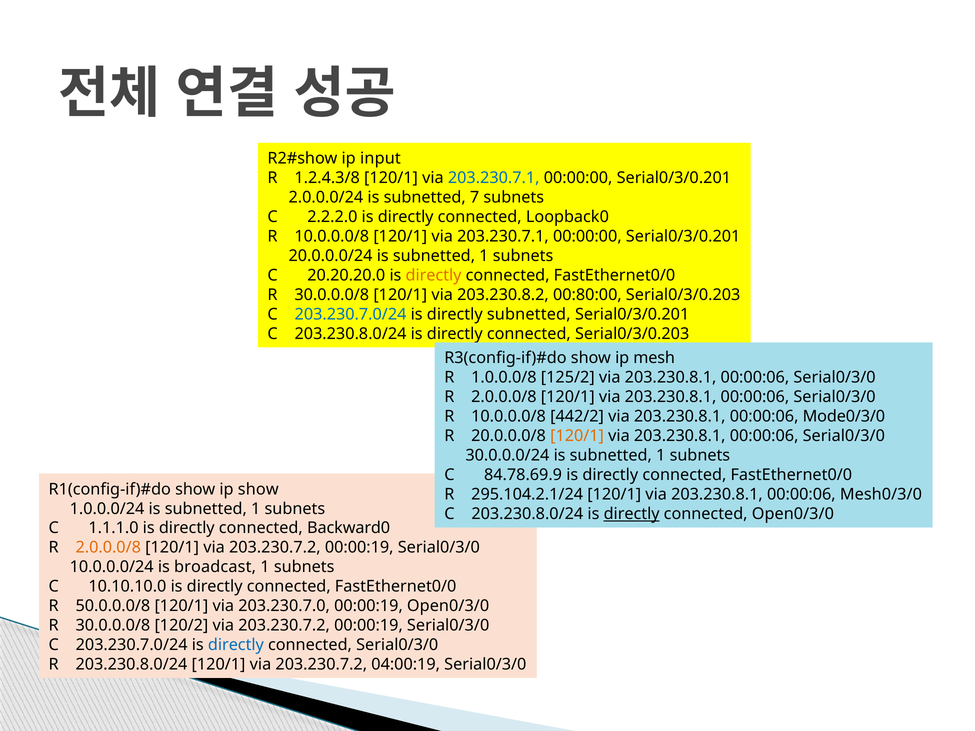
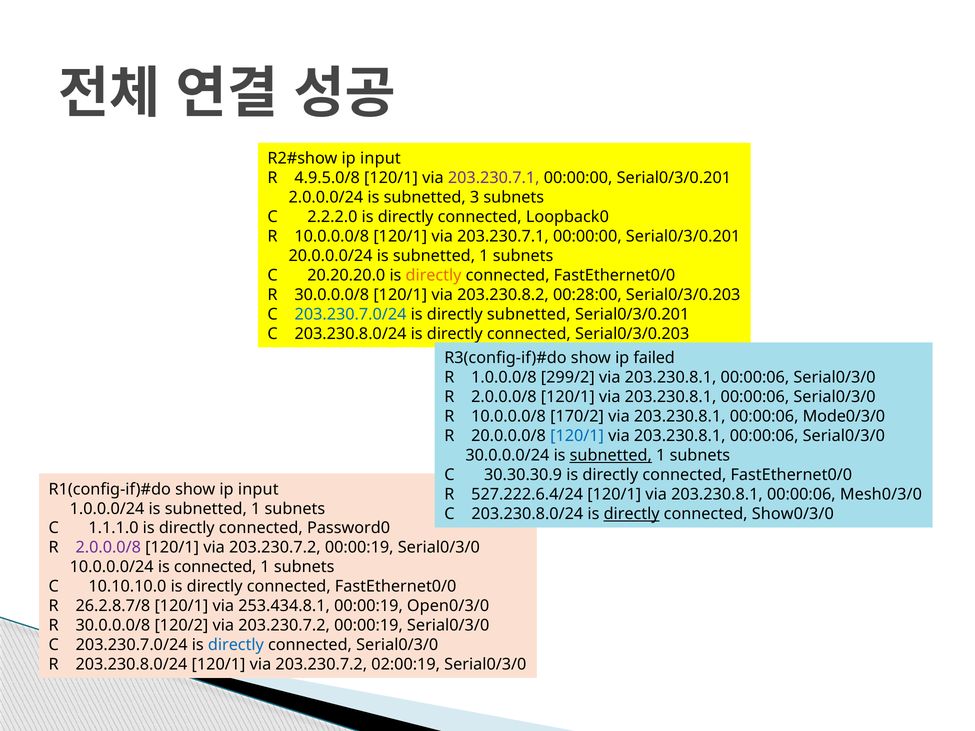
1.2.4.3/8: 1.2.4.3/8 -> 4.9.5.0/8
203.230.7.1 at (494, 178) colour: blue -> purple
7: 7 -> 3
00:80:00: 00:80:00 -> 00:28:00
mesh: mesh -> failed
125/2: 125/2 -> 299/2
442/2: 442/2 -> 170/2
120/1 at (577, 436) colour: orange -> blue
subnetted at (611, 456) underline: none -> present
84.78.69.9: 84.78.69.9 -> 30.30.30.9
show ip show: show -> input
295.104.2.1/24: 295.104.2.1/24 -> 527.222.6.4/24
connected Open0/3/0: Open0/3/0 -> Show0/3/0
Backward0: Backward0 -> Password0
2.0.0.0/8 at (108, 548) colour: orange -> purple
is broadcast: broadcast -> connected
50.0.0.0/8: 50.0.0.0/8 -> 26.2.8.7/8
203.230.7.0: 203.230.7.0 -> 253.434.8.1
04:00:19: 04:00:19 -> 02:00:19
